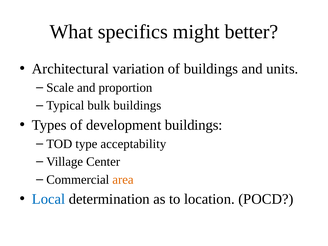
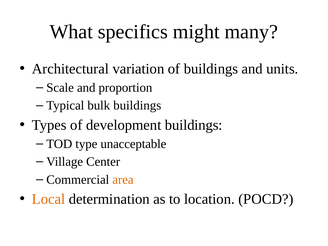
better: better -> many
acceptability: acceptability -> unacceptable
Local colour: blue -> orange
